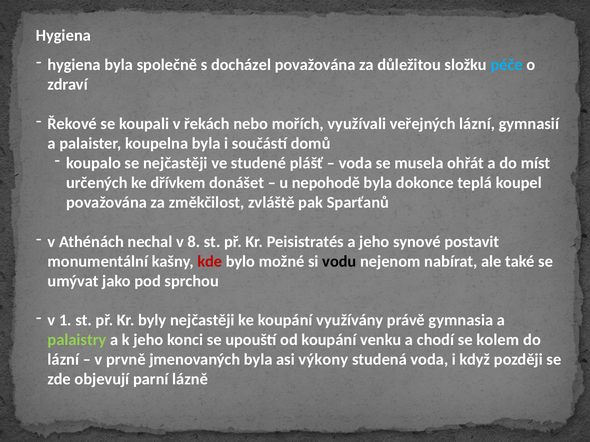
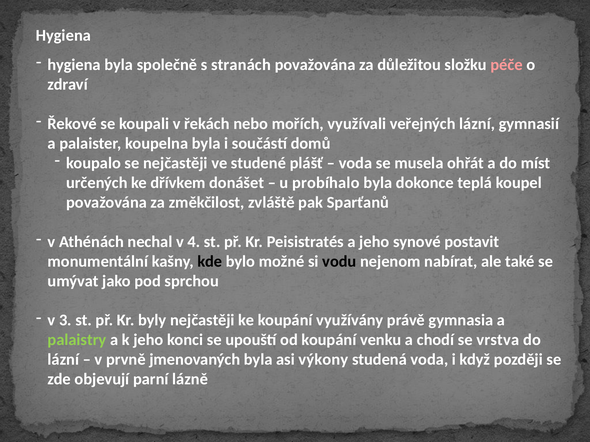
docházel: docházel -> stranách
péče colour: light blue -> pink
nepohodě: nepohodě -> probíhalo
8: 8 -> 4
kde colour: red -> black
1: 1 -> 3
kolem: kolem -> vrstva
